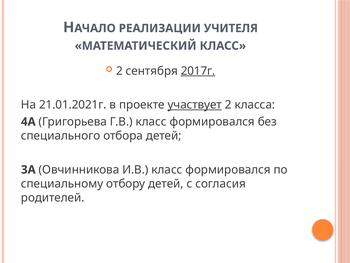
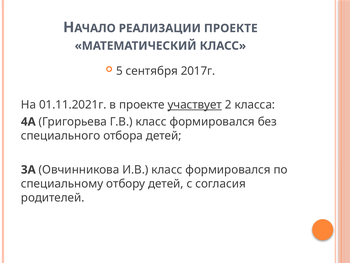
РЕАЛИЗАЦИИ УЧИТЕЛЯ: УЧИТЕЛЯ -> ПРОЕКТЕ
2 at (119, 71): 2 -> 5
2017г underline: present -> none
21.01.2021г: 21.01.2021г -> 01.11.2021г
